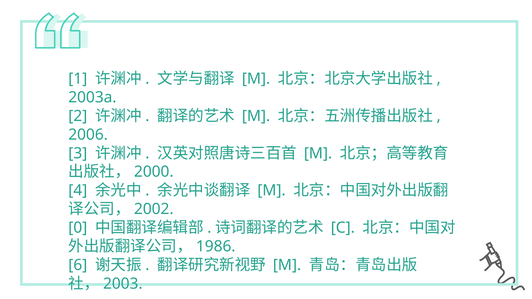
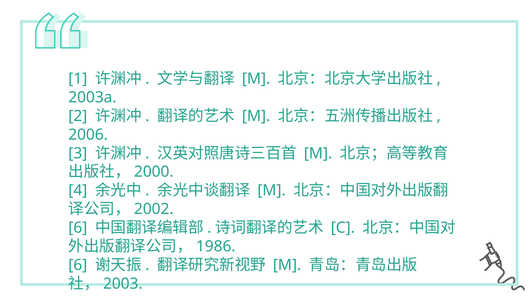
0 at (78, 228): 0 -> 6
